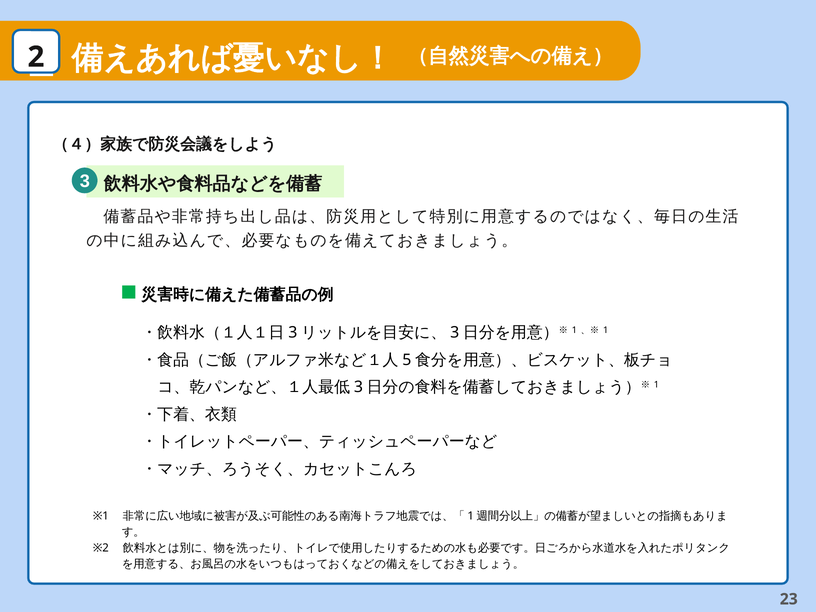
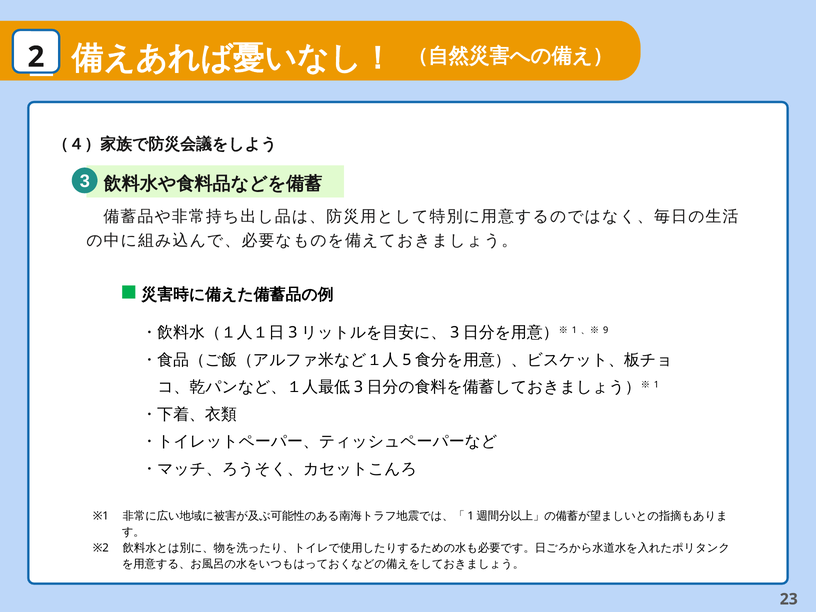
1 at (606, 330): 1 -> 9
